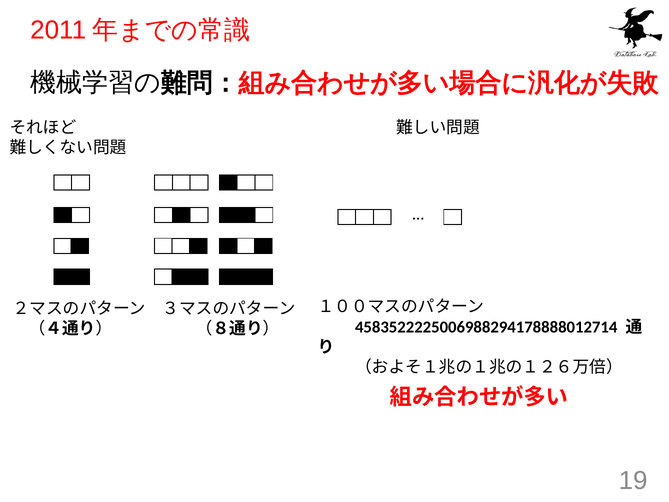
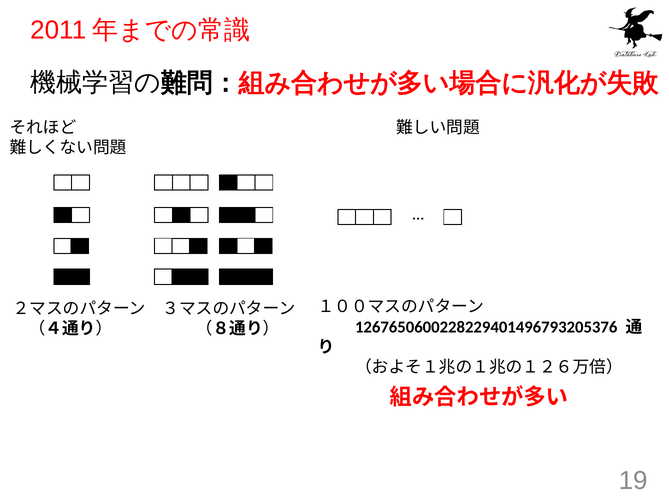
4583522225006988294178888012714: 4583522225006988294178888012714 -> 1267650600228229401496793205376
